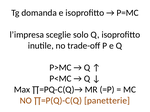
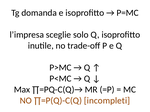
panetterie: panetterie -> incompleti
